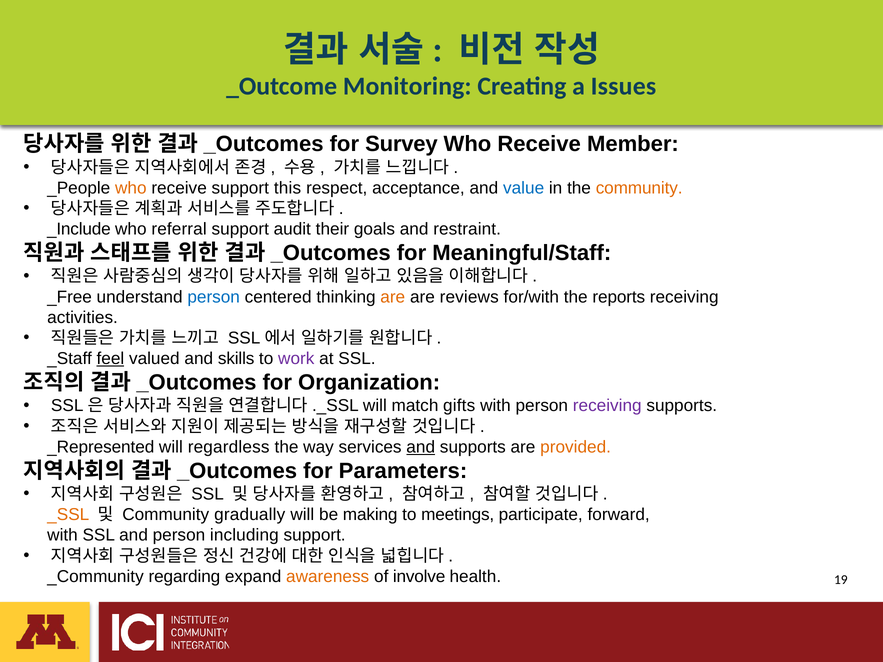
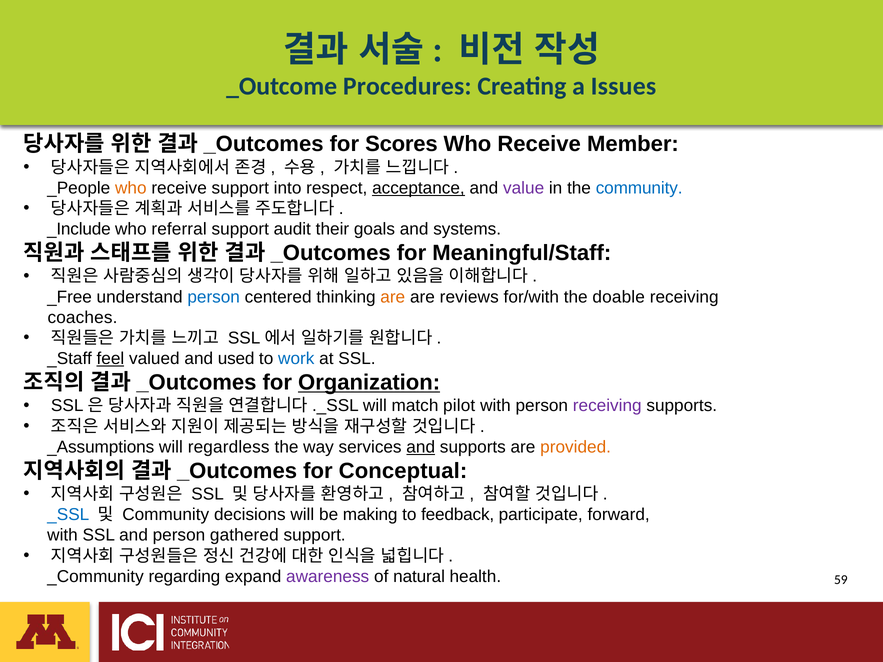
Monitoring: Monitoring -> Procedures
Survey: Survey -> Scores
this: this -> into
acceptance underline: none -> present
value colour: blue -> purple
community at (639, 188) colour: orange -> blue
restraint: restraint -> systems
reports: reports -> doable
activities: activities -> coaches
skills: skills -> used
work colour: purple -> blue
Organization underline: none -> present
gifts: gifts -> pilot
_Represented: _Represented -> _Assumptions
Parameters: Parameters -> Conceptual
_SSL colour: orange -> blue
gradually: gradually -> decisions
meetings: meetings -> feedback
including: including -> gathered
awareness colour: orange -> purple
involve: involve -> natural
19: 19 -> 59
